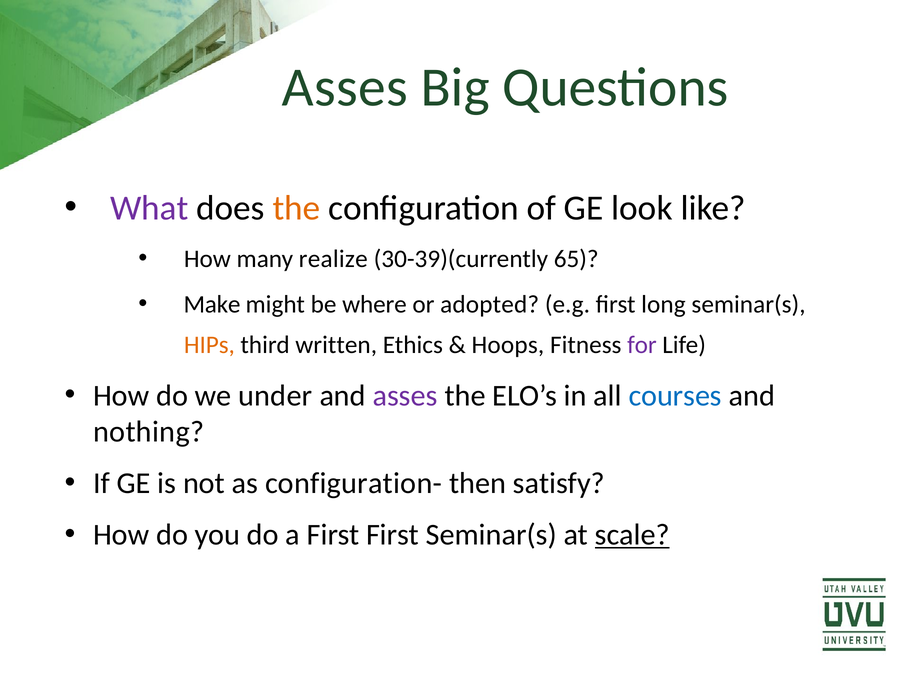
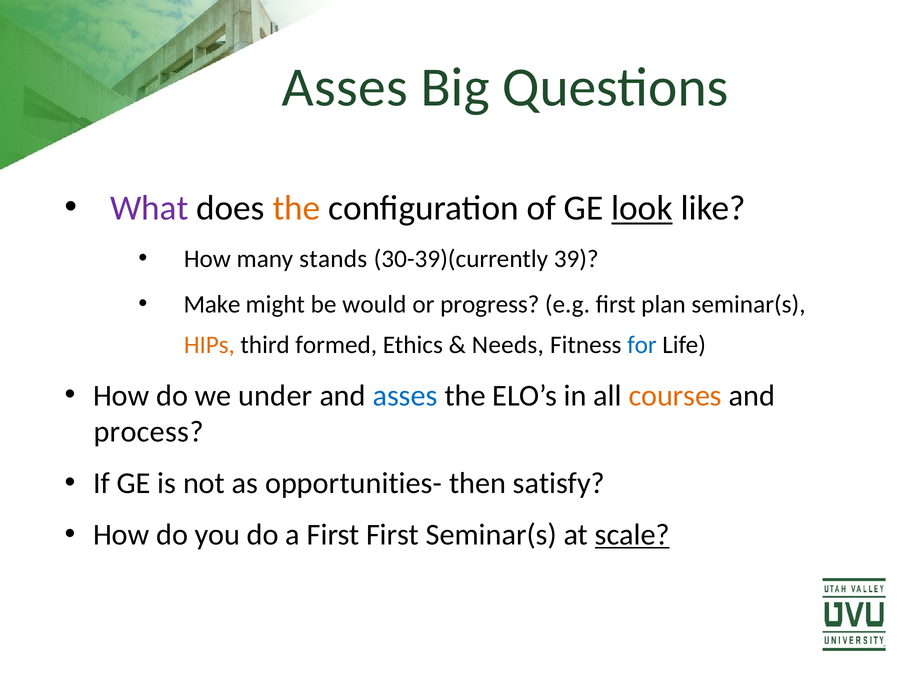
look underline: none -> present
realize: realize -> stands
65: 65 -> 39
where: where -> would
adopted: adopted -> progress
long: long -> plan
written: written -> formed
Hoops: Hoops -> Needs
for colour: purple -> blue
asses at (405, 396) colour: purple -> blue
courses colour: blue -> orange
nothing: nothing -> process
configuration-: configuration- -> opportunities-
